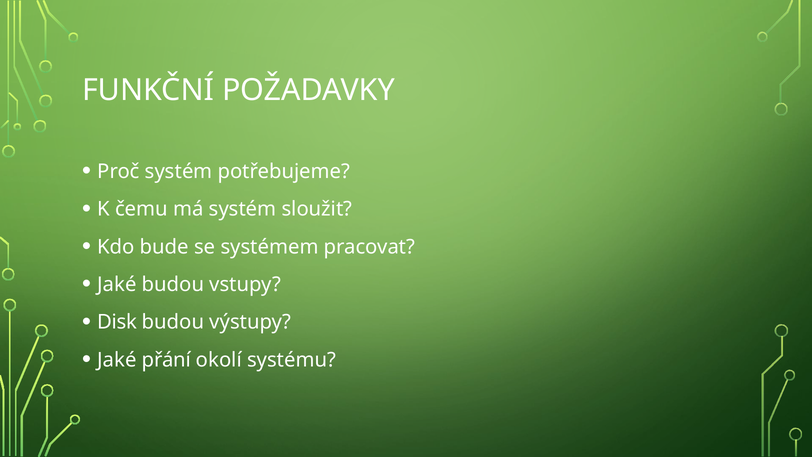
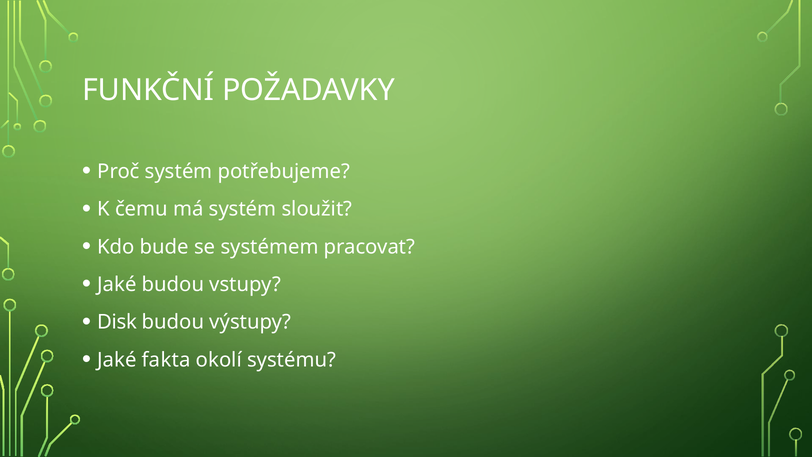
přání: přání -> fakta
